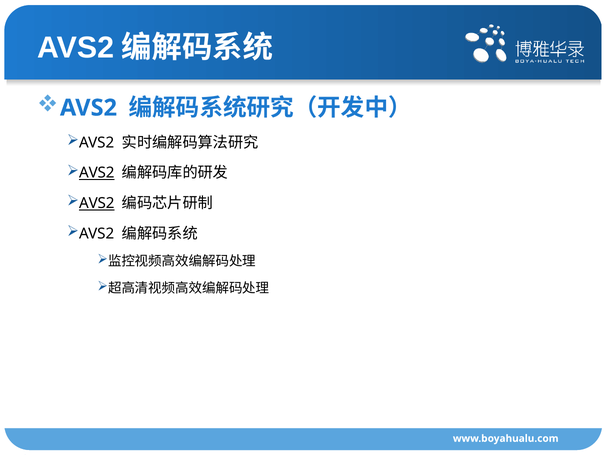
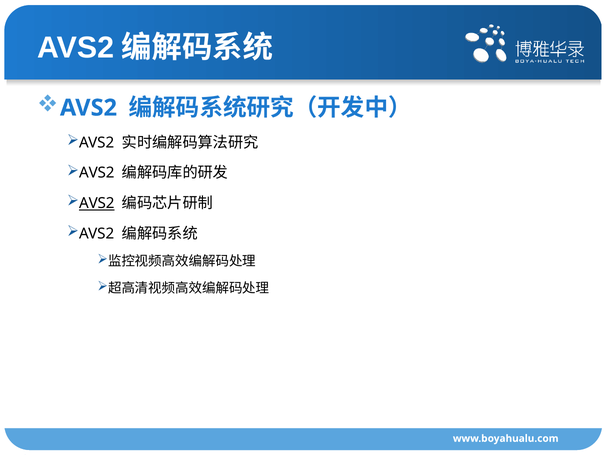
AVS2 at (97, 173) underline: present -> none
